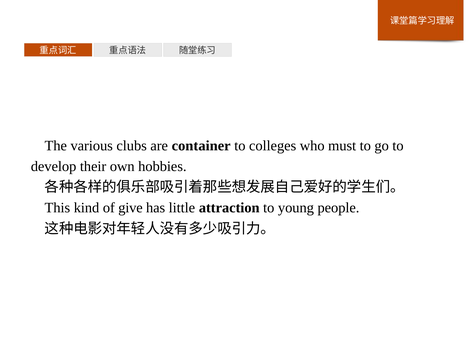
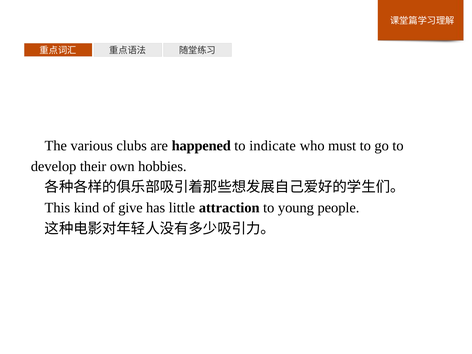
container: container -> happened
colleges: colleges -> indicate
